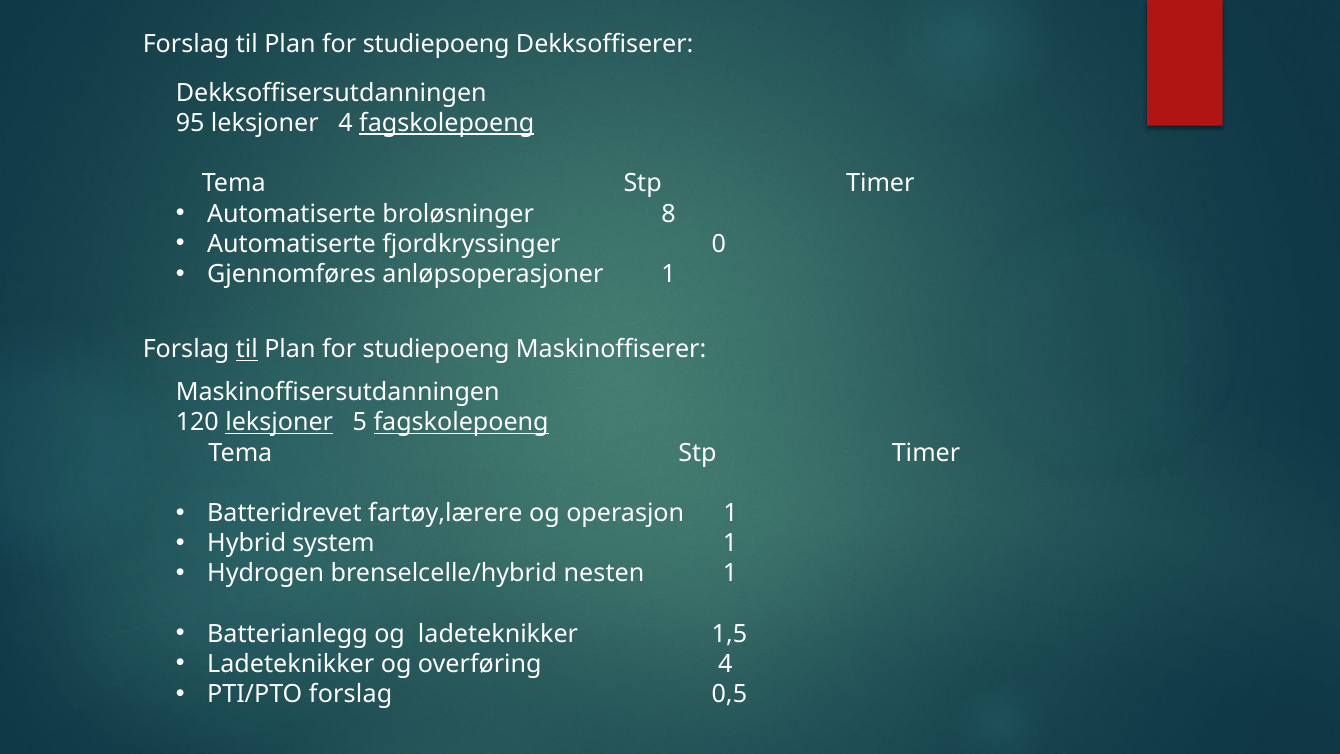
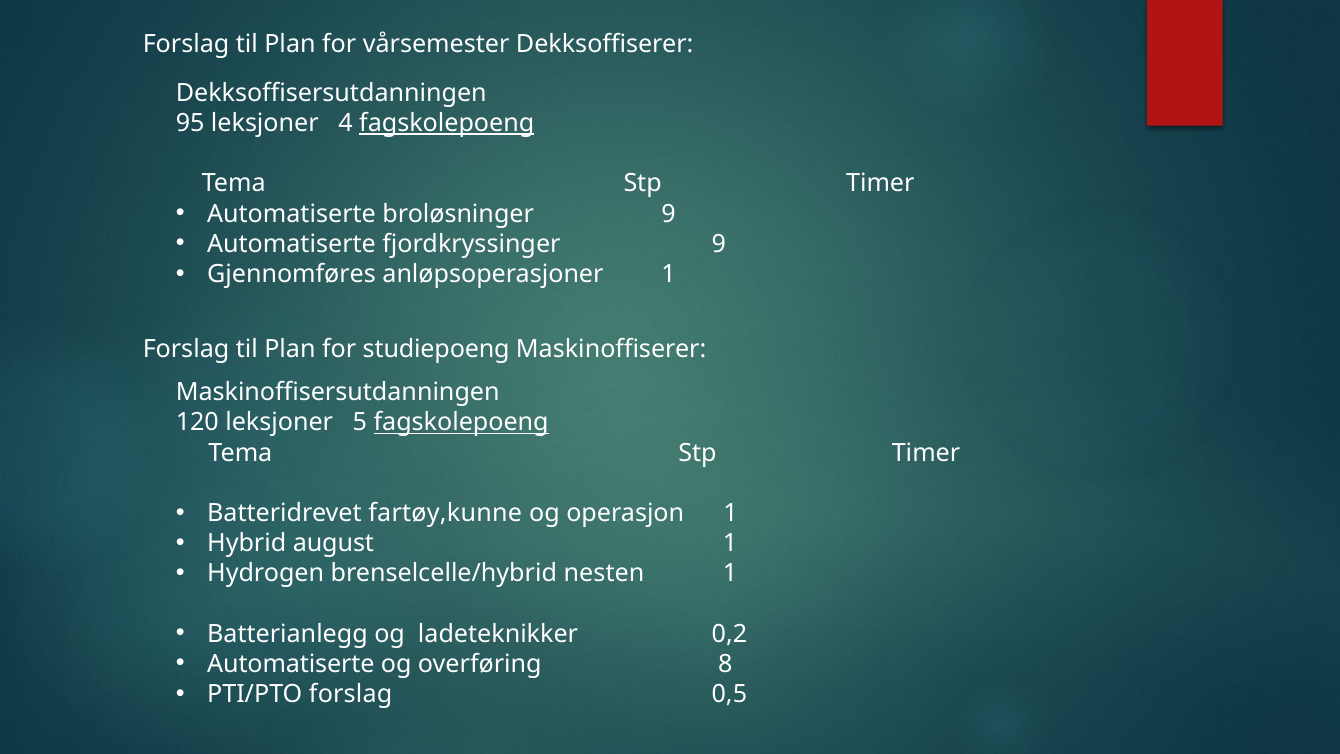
studiepoeng at (436, 44): studiepoeng -> vårsemester
broløsninger 8: 8 -> 9
fjordkryssinger 0: 0 -> 9
til at (247, 349) underline: present -> none
leksjoner at (279, 423) underline: present -> none
fartøy,lærere: fartøy,lærere -> fartøy,kunne
system: system -> august
1,5: 1,5 -> 0,2
Ladeteknikker at (291, 664): Ladeteknikker -> Automatiserte
overføring 4: 4 -> 8
